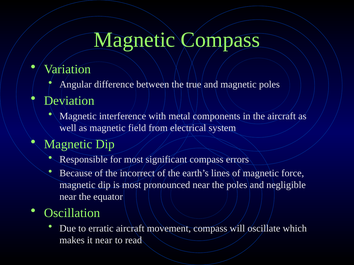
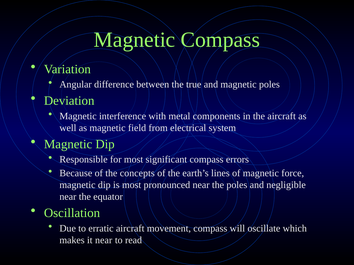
incorrect: incorrect -> concepts
